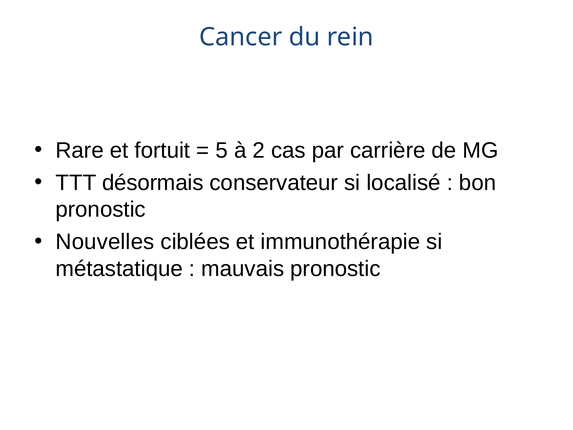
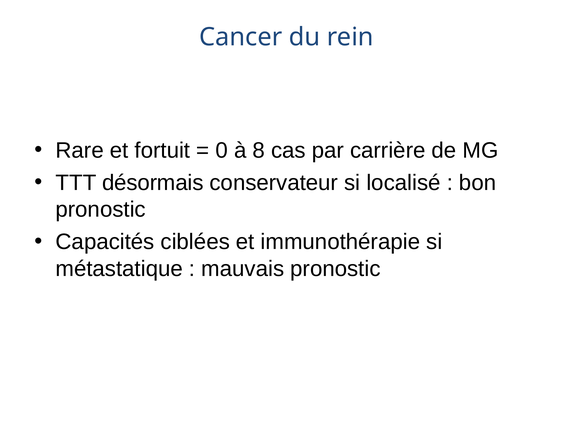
5: 5 -> 0
2: 2 -> 8
Nouvelles: Nouvelles -> Capacités
